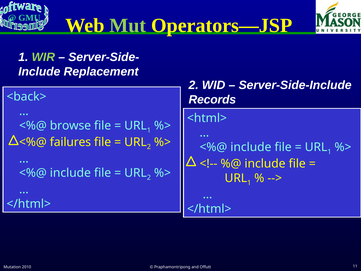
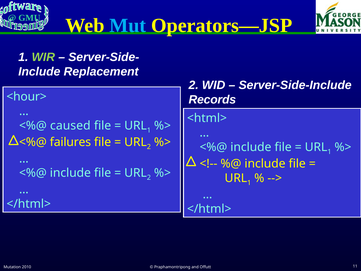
Mut colour: light green -> light blue
<back>: <back> -> <hour>
browse: browse -> caused
